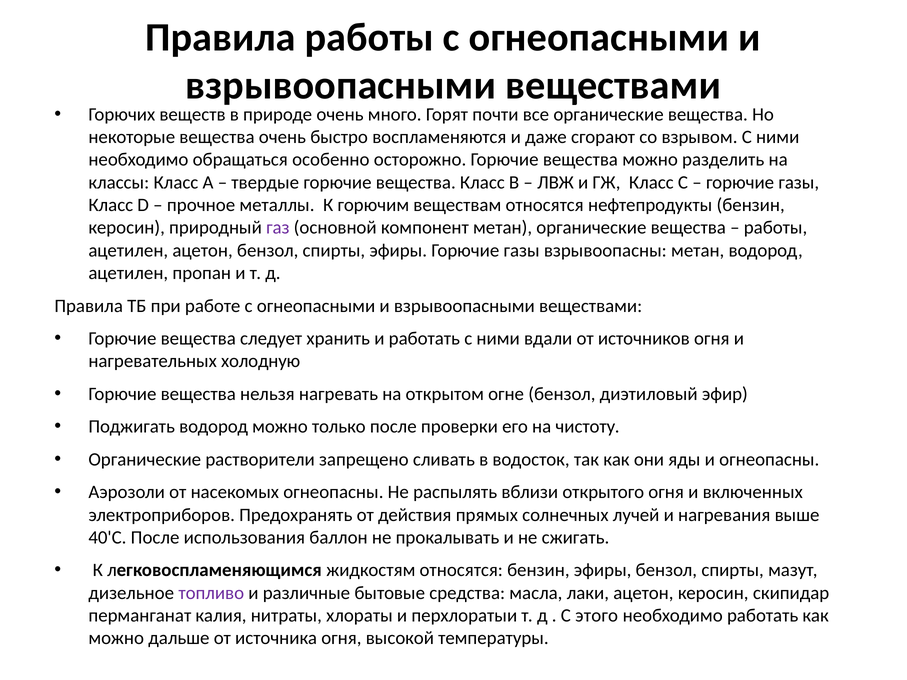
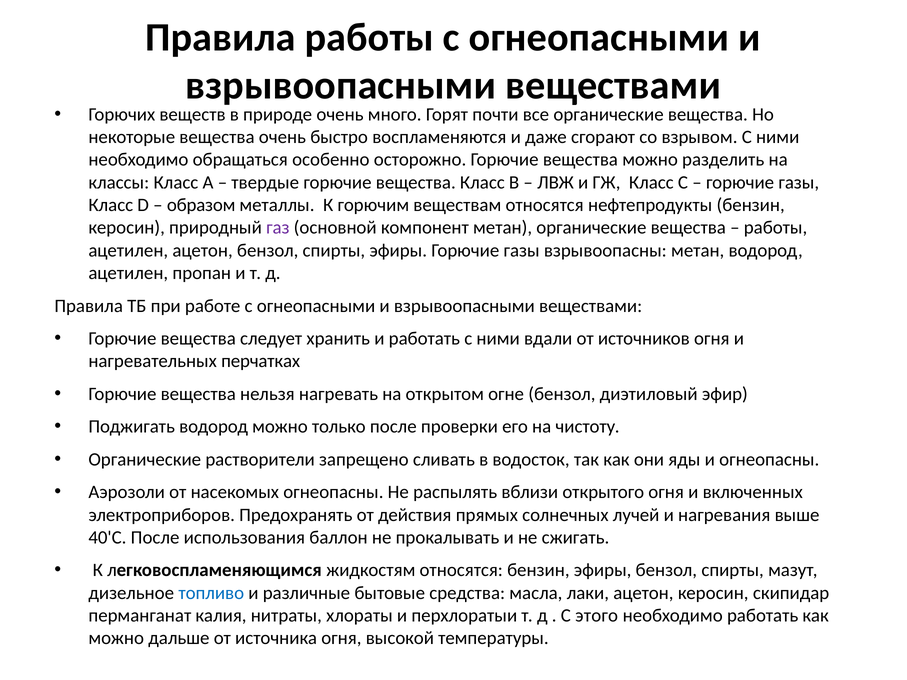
прочное: прочное -> образом
холодную: холодную -> перчатках
топливо colour: purple -> blue
